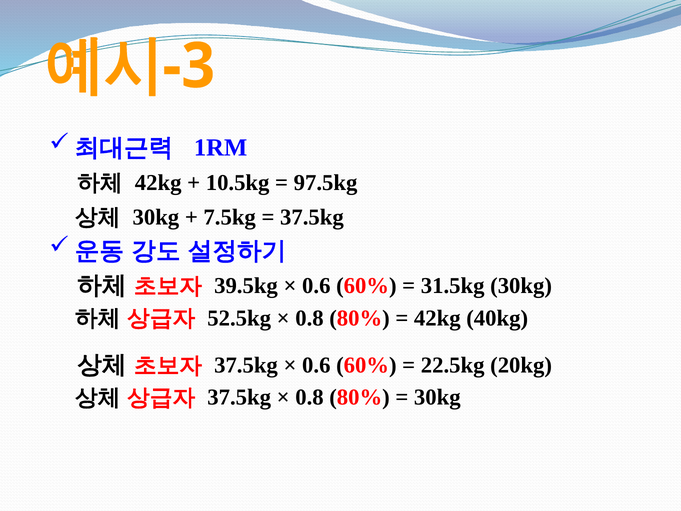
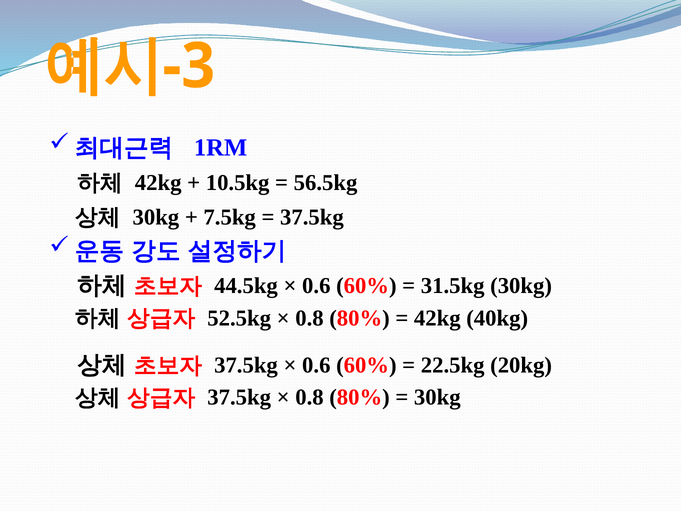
97.5kg: 97.5kg -> 56.5kg
39.5kg: 39.5kg -> 44.5kg
